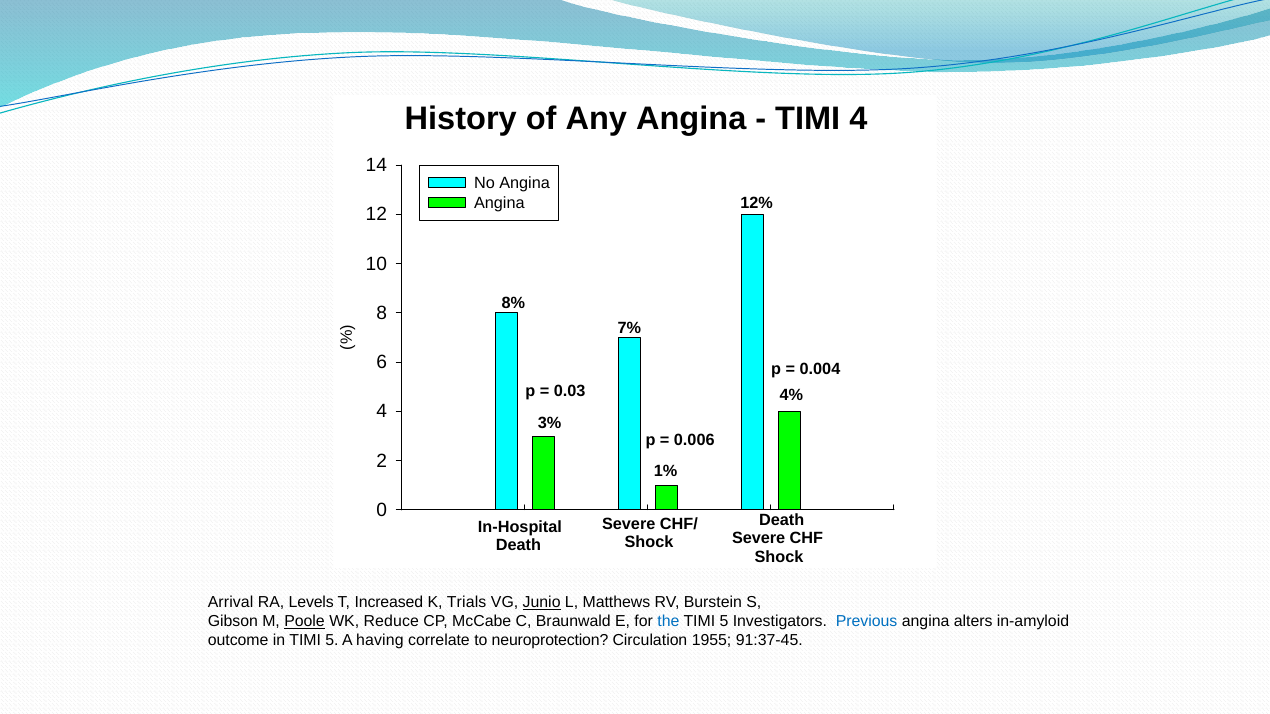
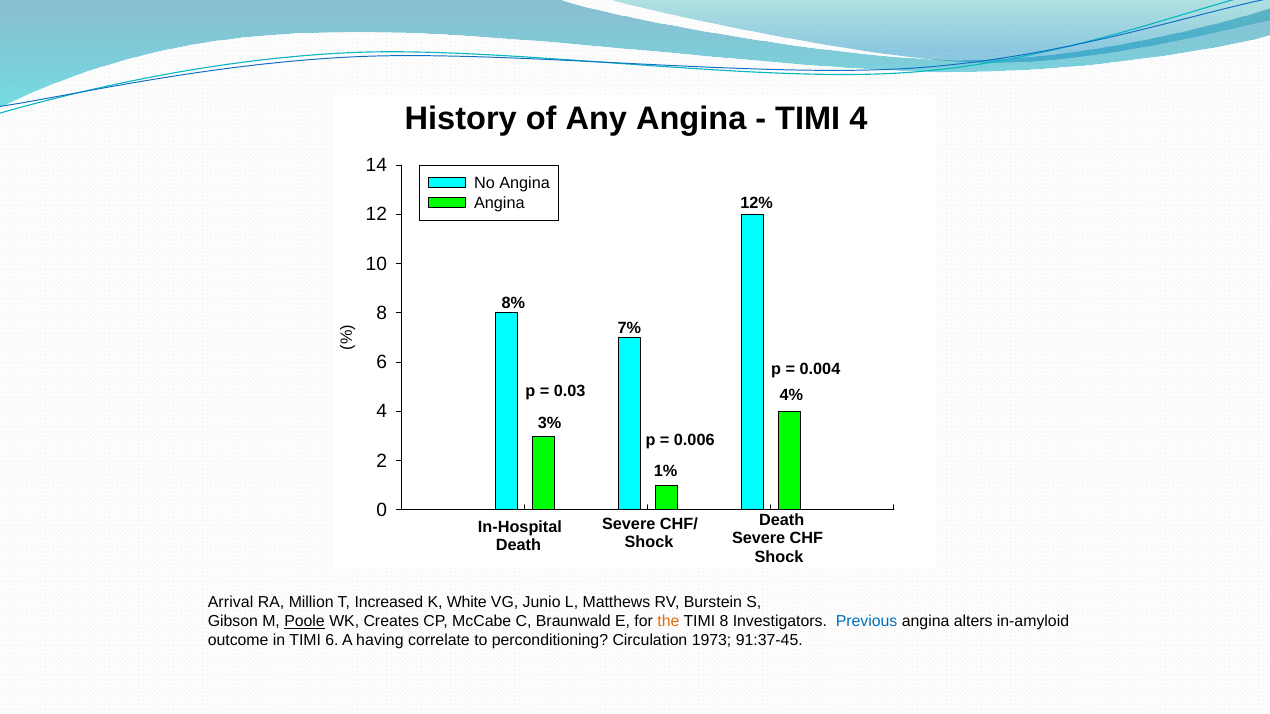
Levels: Levels -> Million
Trials: Trials -> White
Junio underline: present -> none
Reduce: Reduce -> Creates
the colour: blue -> orange
5 at (724, 622): 5 -> 8
in TIMI 5: 5 -> 6
neuroprotection: neuroprotection -> perconditioning
1955: 1955 -> 1973
